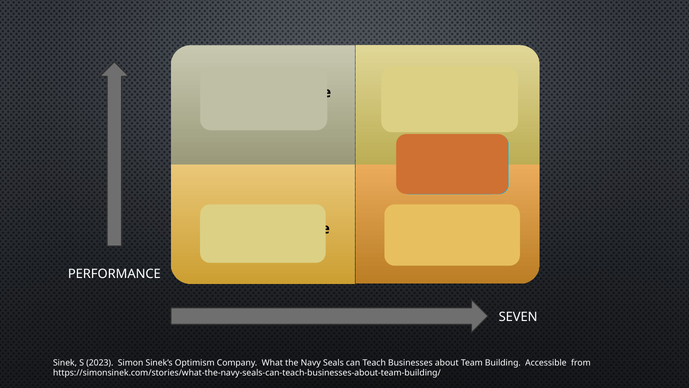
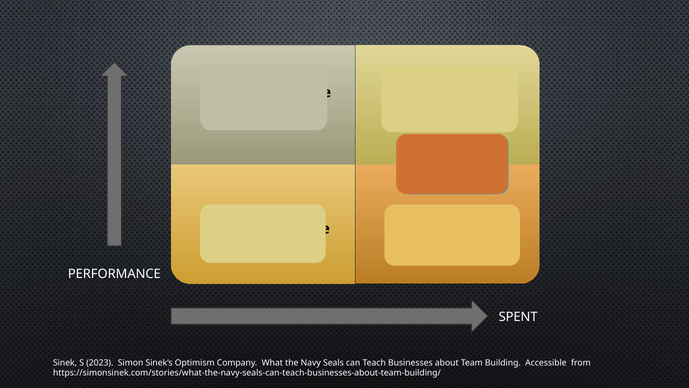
SEVEN: SEVEN -> SPENT
